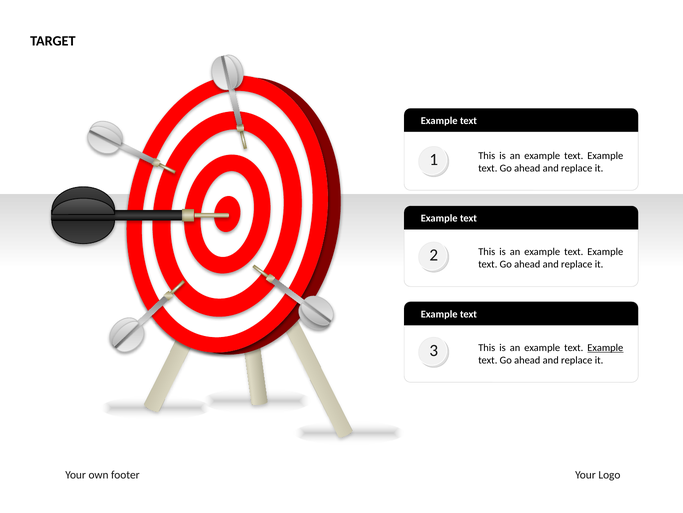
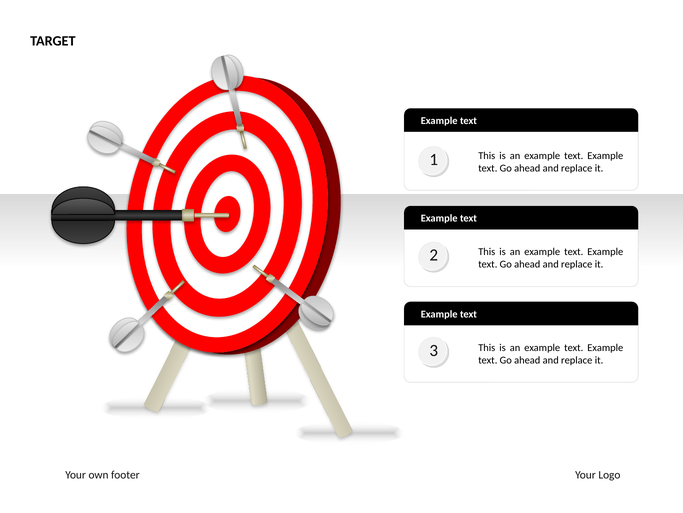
Example at (605, 347) underline: present -> none
